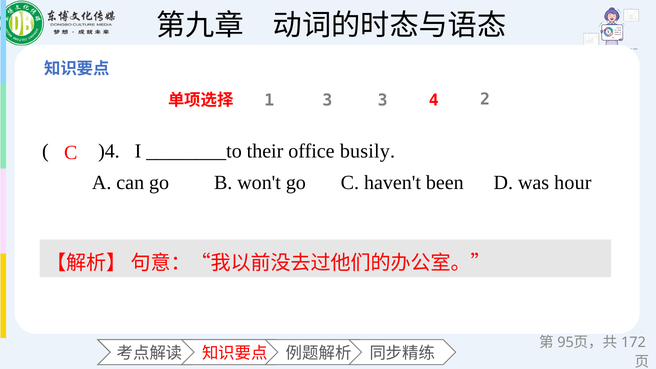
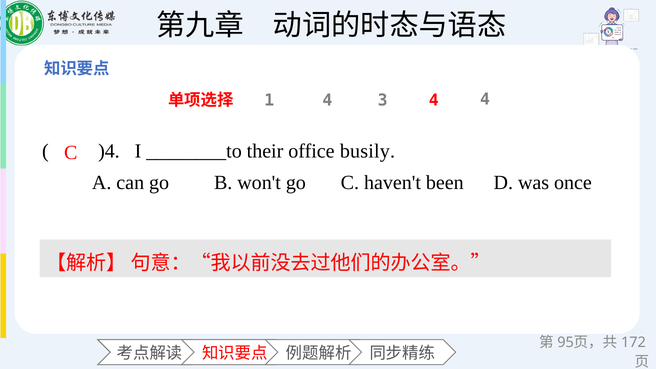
1 3: 3 -> 4
4 2: 2 -> 4
hour: hour -> once
